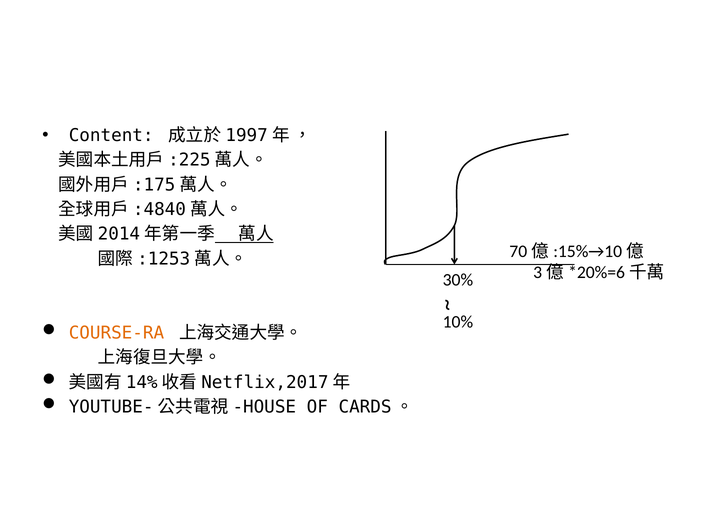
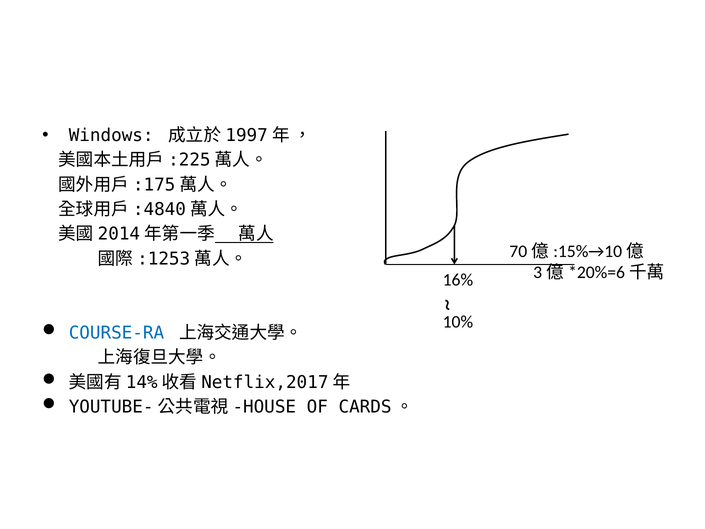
Content: Content -> Windows
30%: 30% -> 16%
COURSE-RA colour: orange -> blue
